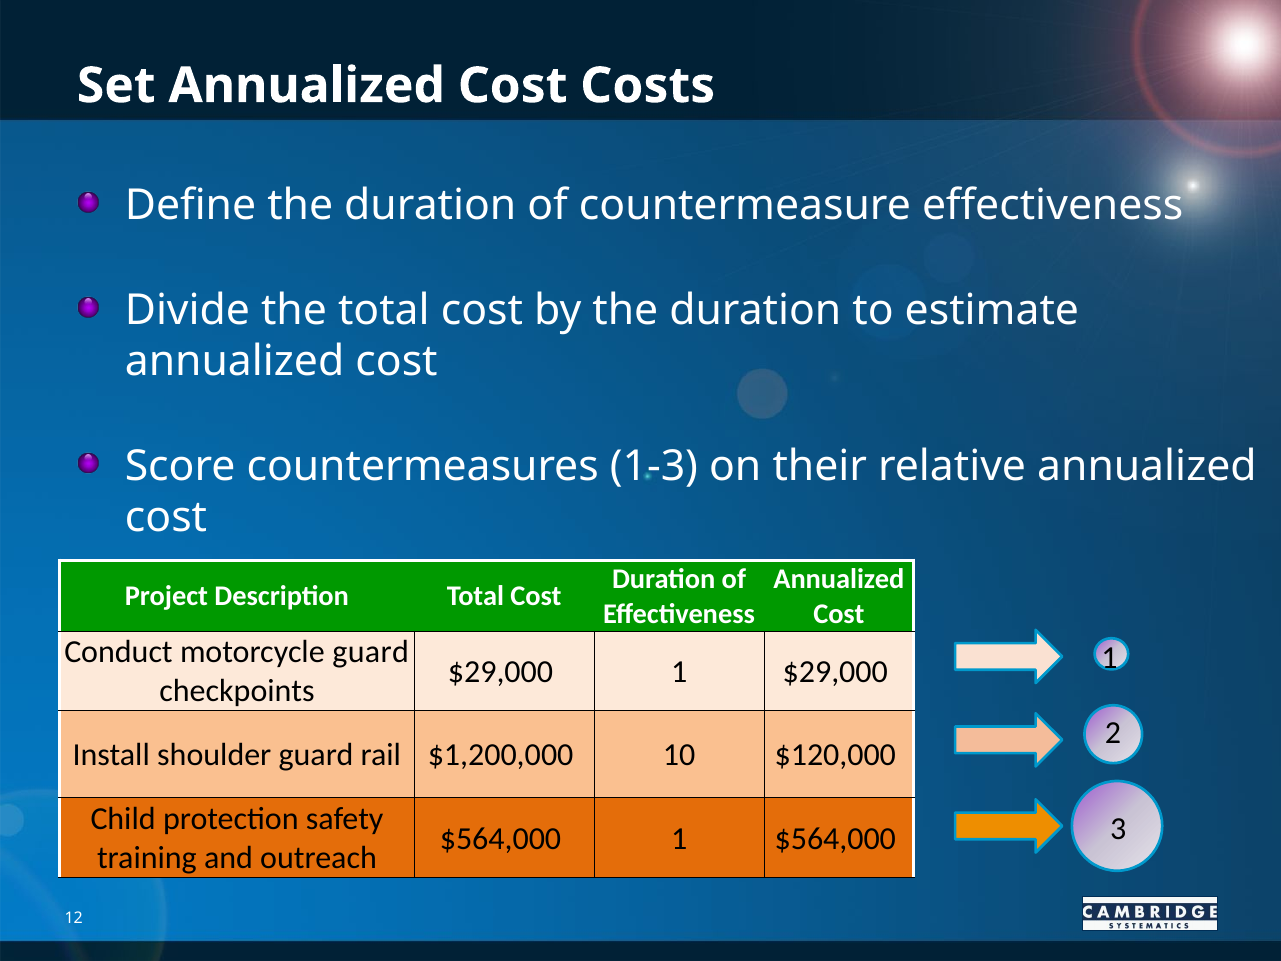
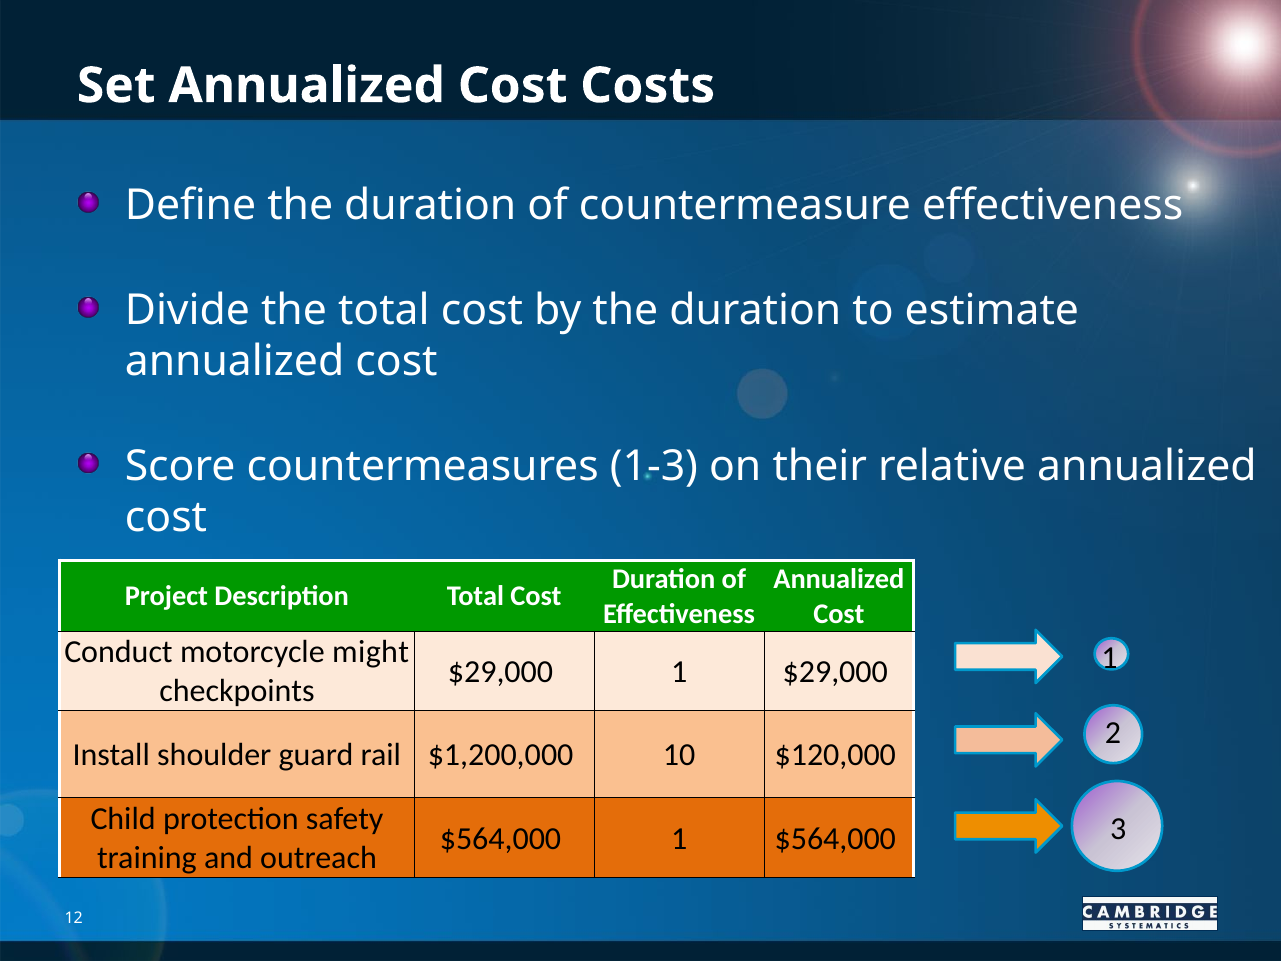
motorcycle guard: guard -> might
